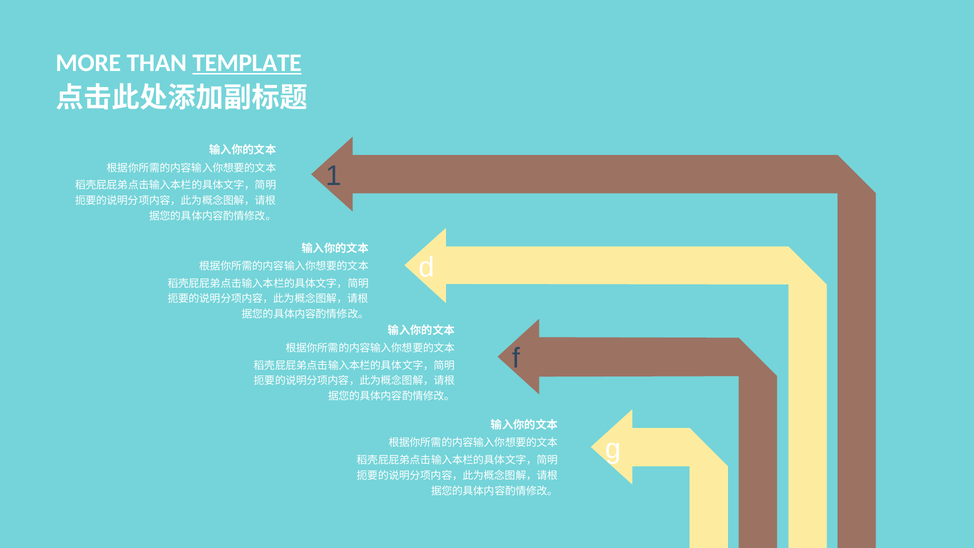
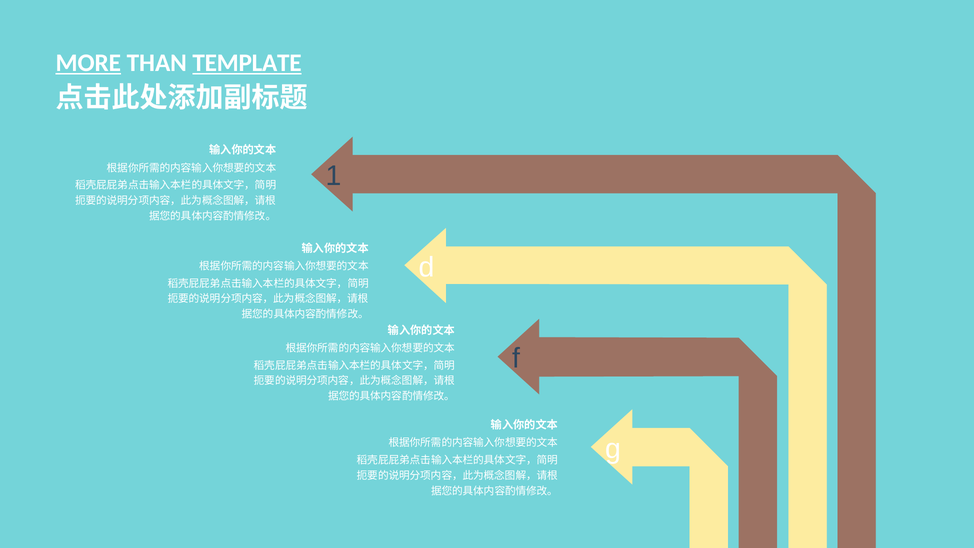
MORE underline: none -> present
